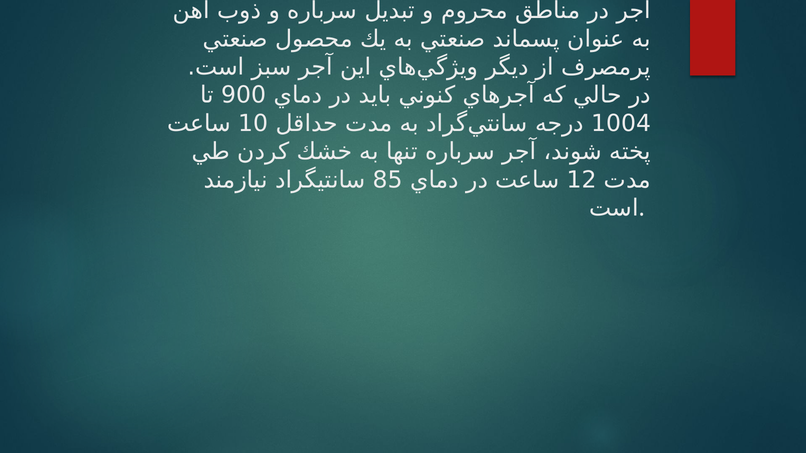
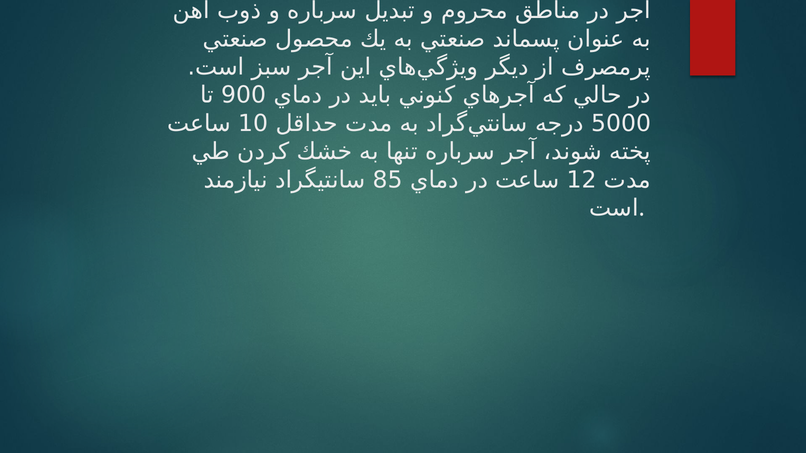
1004: 1004 -> 5000
